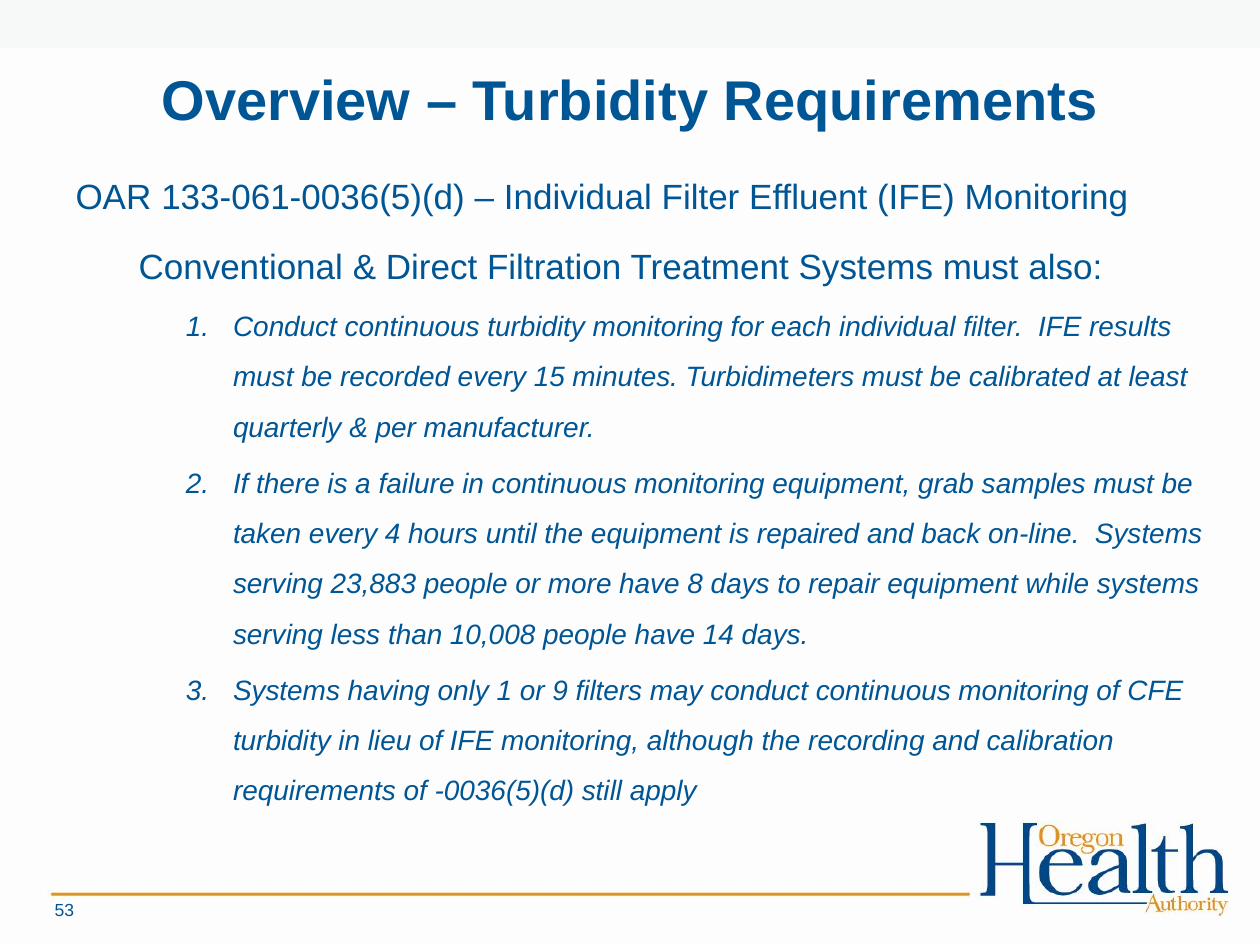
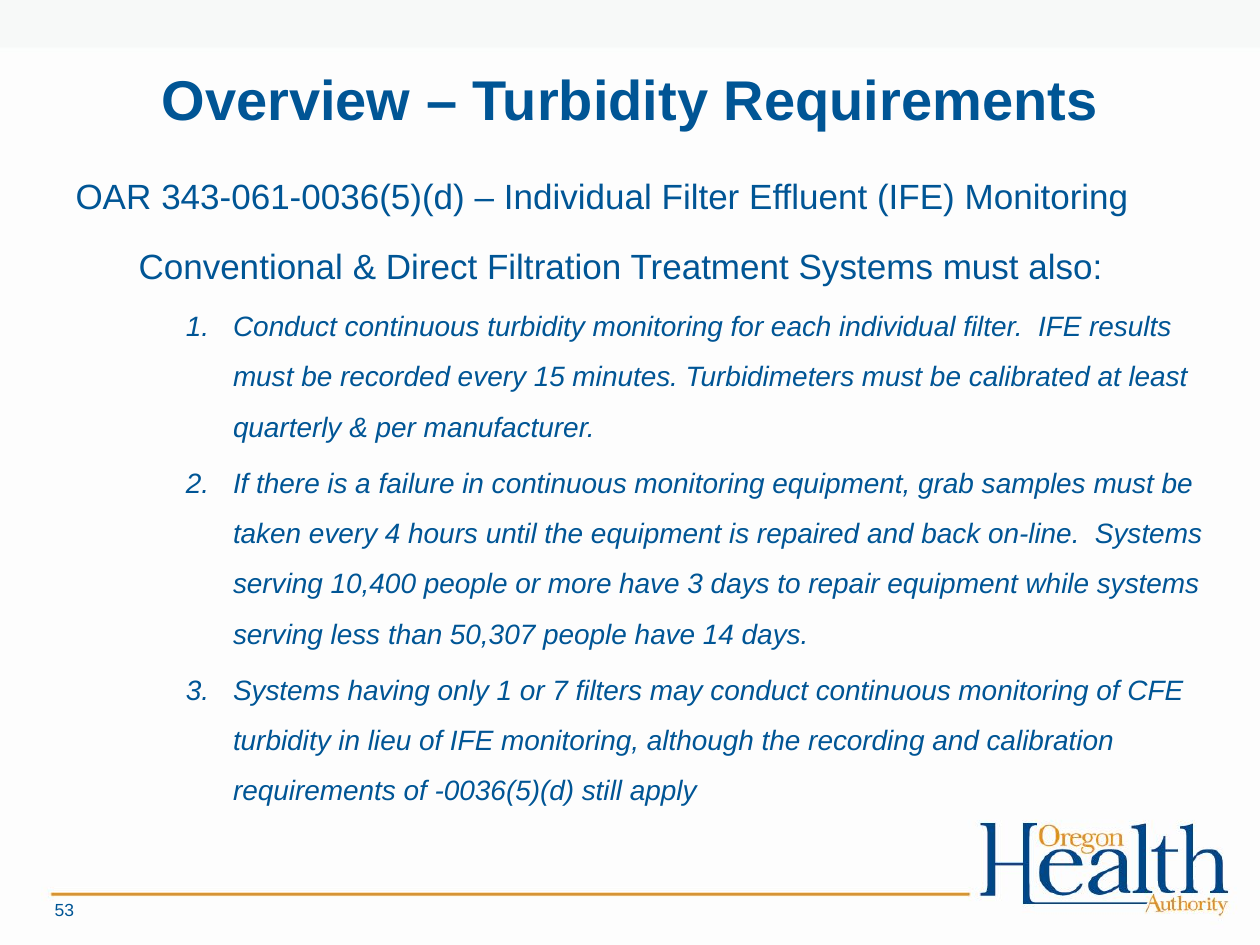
133-061-0036(5)(d: 133-061-0036(5)(d -> 343-061-0036(5)(d
23,883: 23,883 -> 10,400
have 8: 8 -> 3
10,008: 10,008 -> 50,307
9: 9 -> 7
